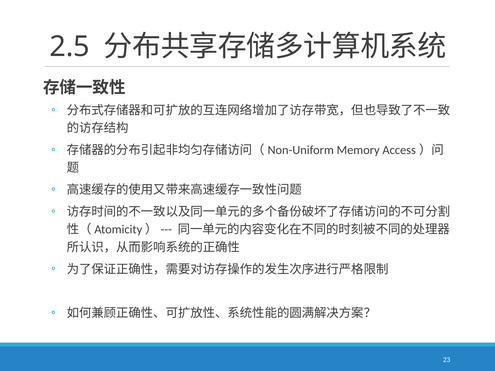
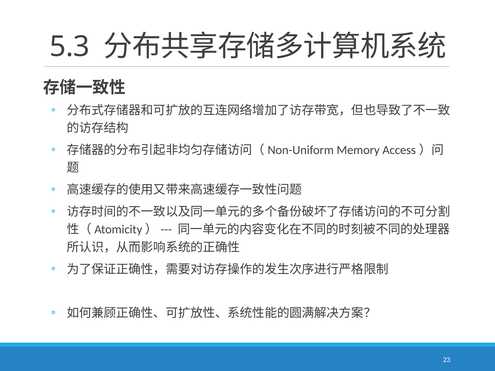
2.5: 2.5 -> 5.3
